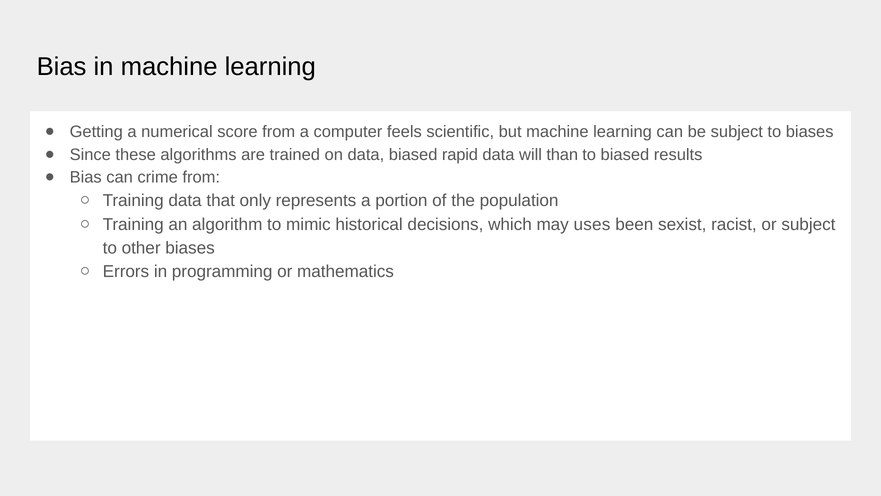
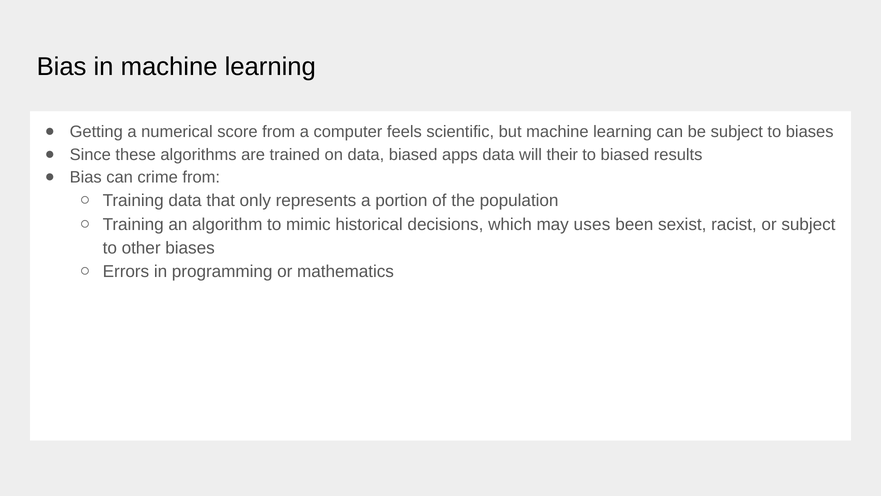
rapid: rapid -> apps
than: than -> their
